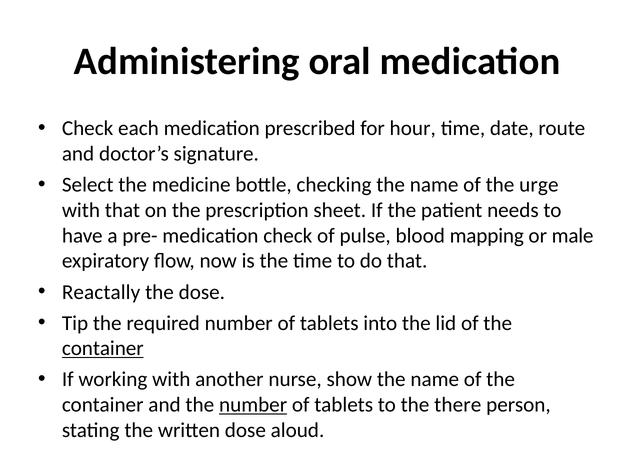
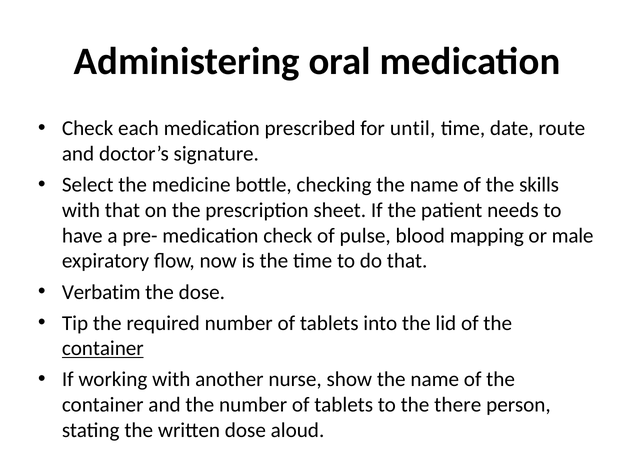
hour: hour -> until
urge: urge -> skills
Reactally: Reactally -> Verbatim
number at (253, 405) underline: present -> none
